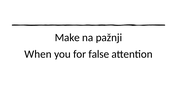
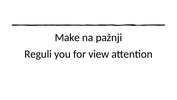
When: When -> Reguli
false: false -> view
